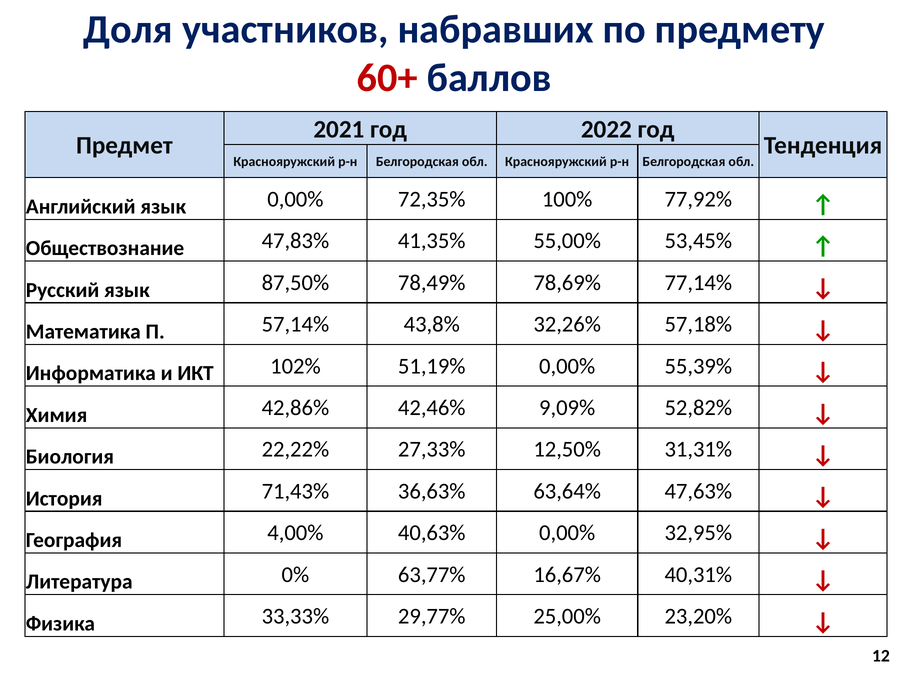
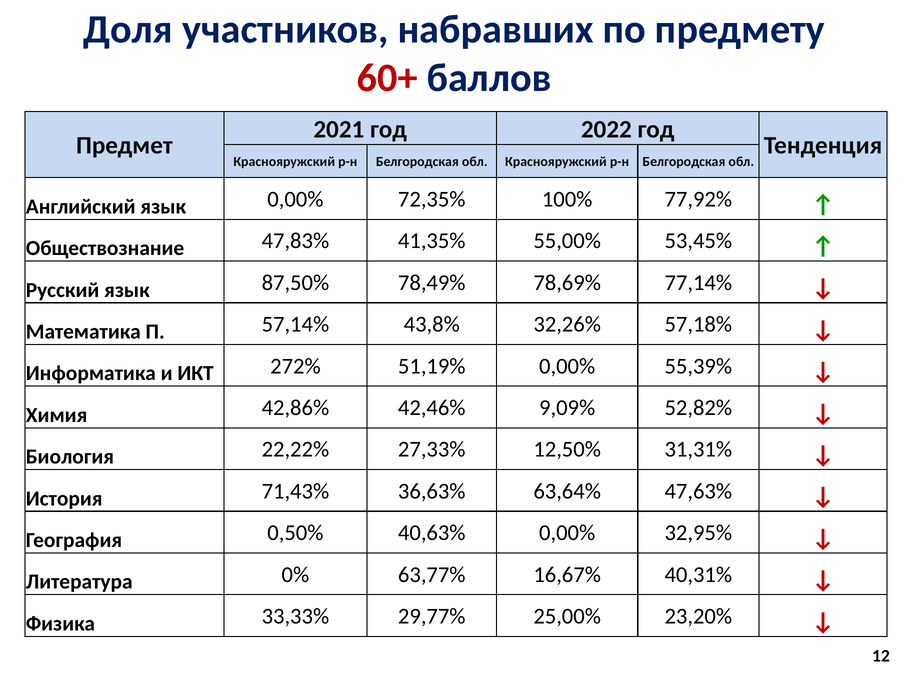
102%: 102% -> 272%
4,00%: 4,00% -> 0,50%
